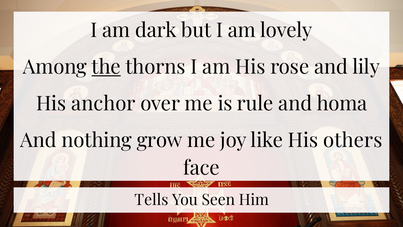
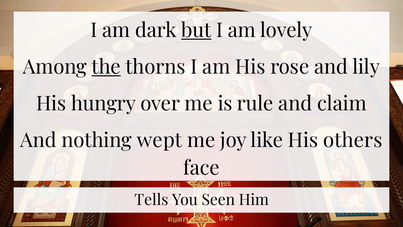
but underline: none -> present
anchor: anchor -> hungry
homa: homa -> claim
grow: grow -> wept
